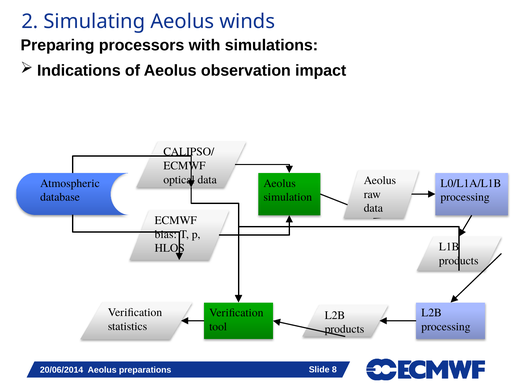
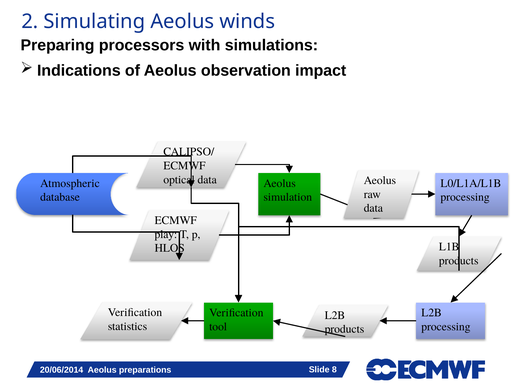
bias: bias -> play
